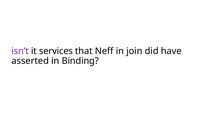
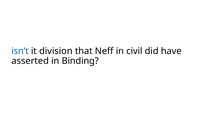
isn’t colour: purple -> blue
services: services -> division
join: join -> civil
